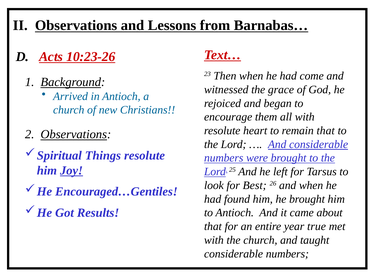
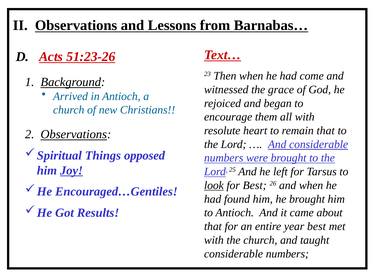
10:23-26: 10:23-26 -> 51:23-26
Things resolute: resolute -> opposed
look underline: none -> present
year true: true -> best
